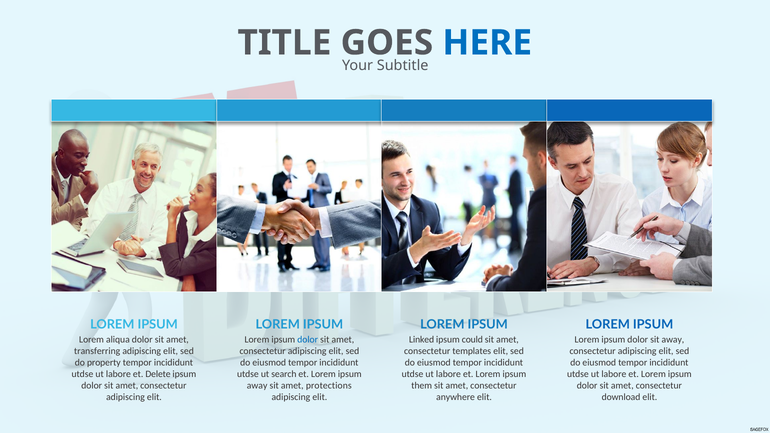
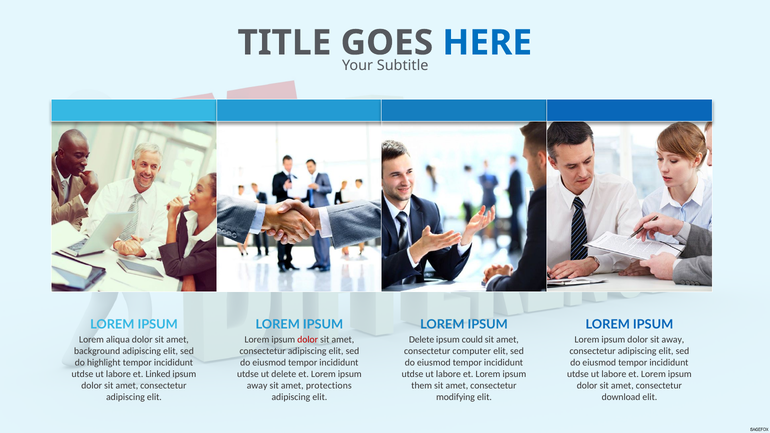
dolor at (308, 340) colour: blue -> red
Linked at (422, 340): Linked -> Delete
transferring: transferring -> background
templates: templates -> computer
property: property -> highlight
Delete: Delete -> Linked
ut search: search -> delete
anywhere: anywhere -> modifying
